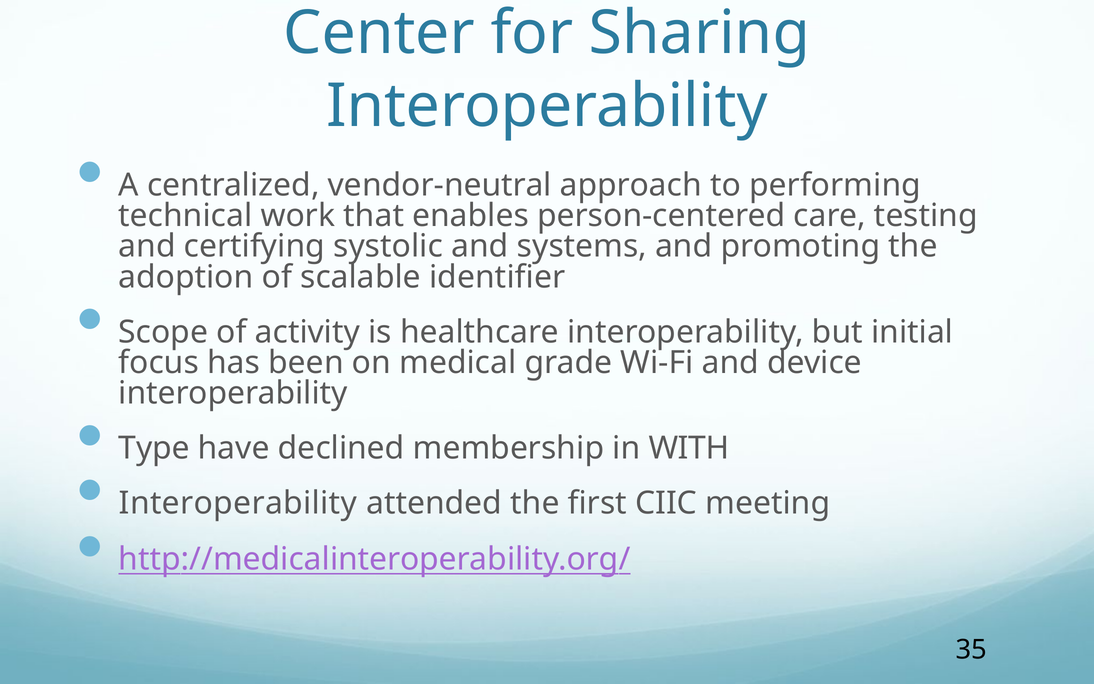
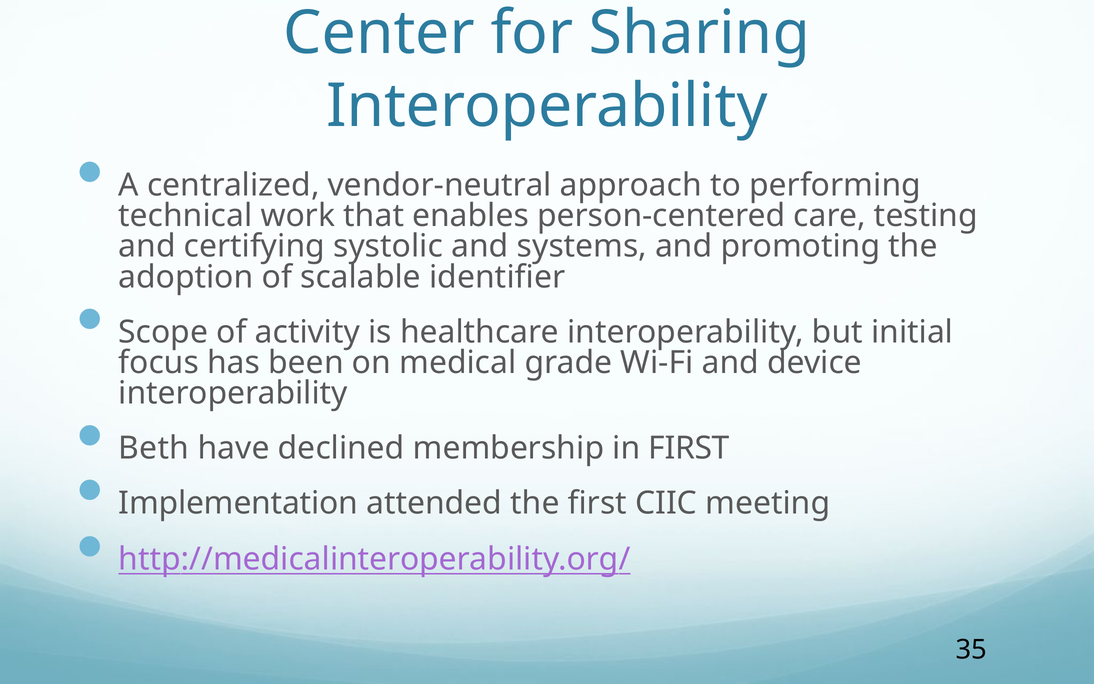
Type: Type -> Beth
in WITH: WITH -> FIRST
Interoperability at (238, 503): Interoperability -> Implementation
